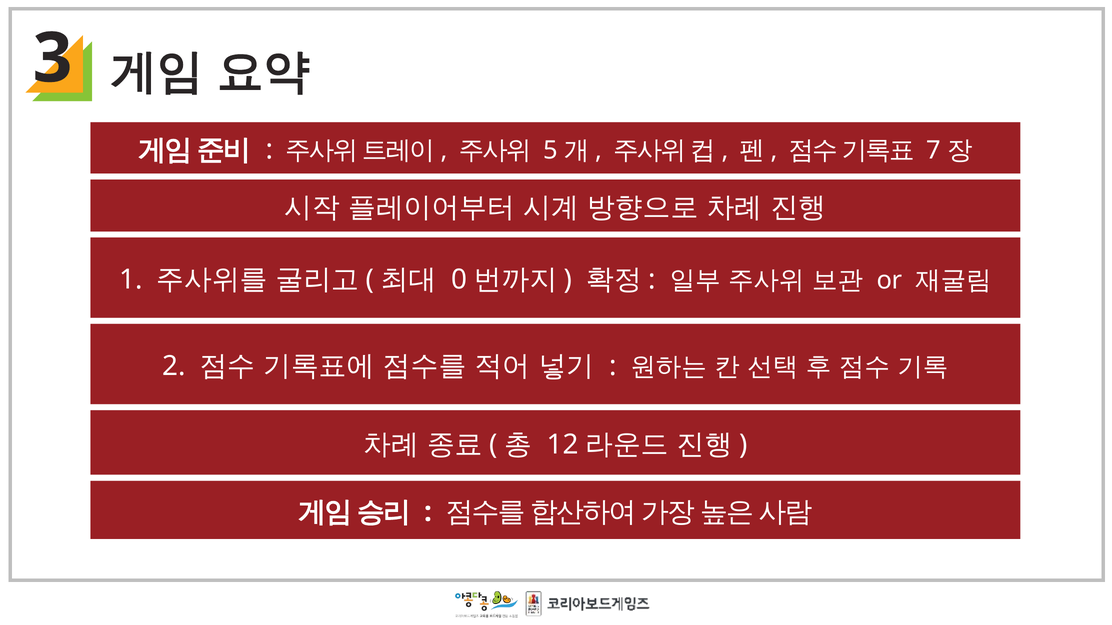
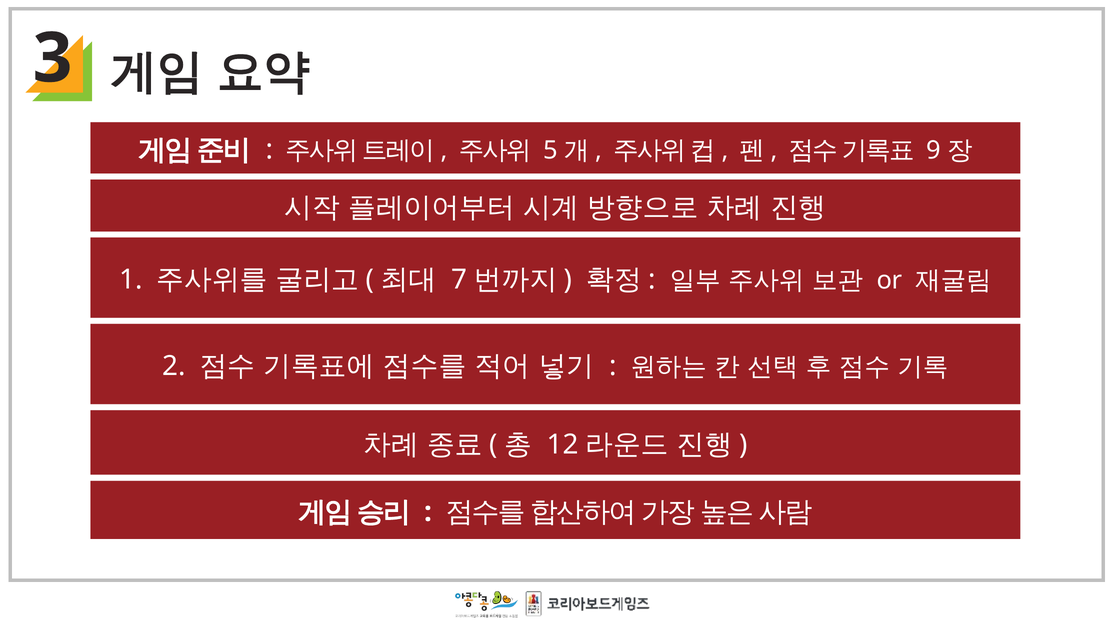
7: 7 -> 9
0: 0 -> 7
